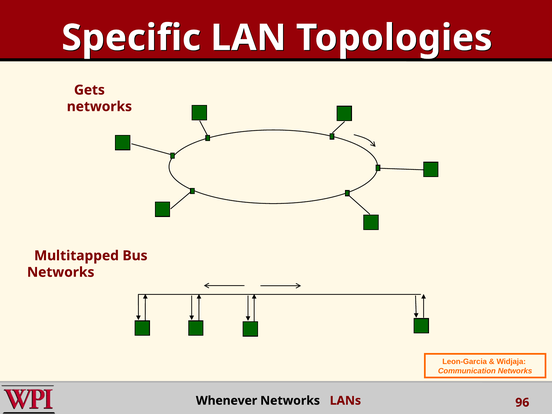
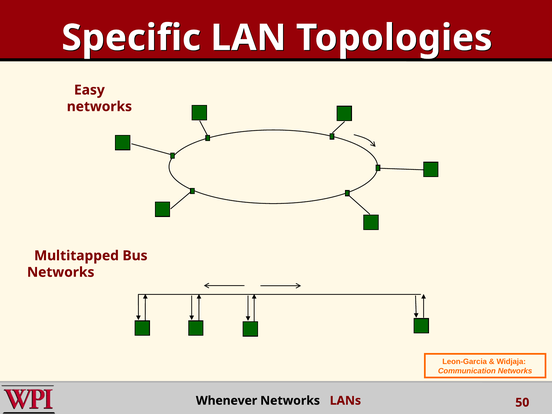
Gets: Gets -> Easy
96: 96 -> 50
